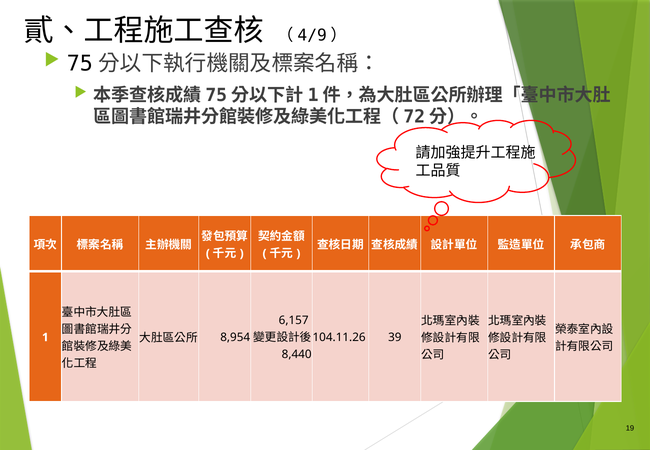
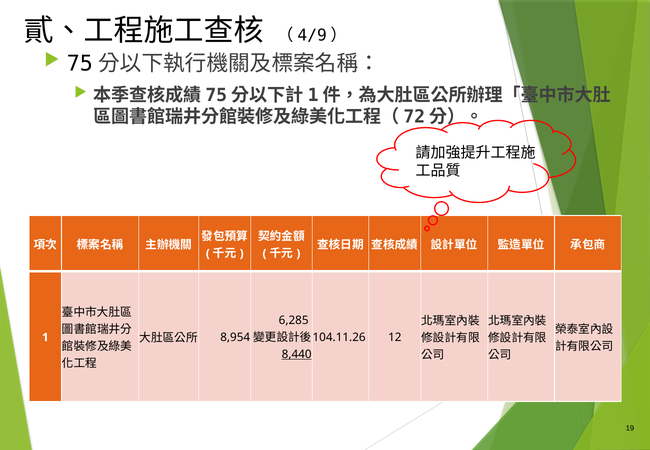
6,157: 6,157 -> 6,285
39: 39 -> 12
8,440 underline: none -> present
